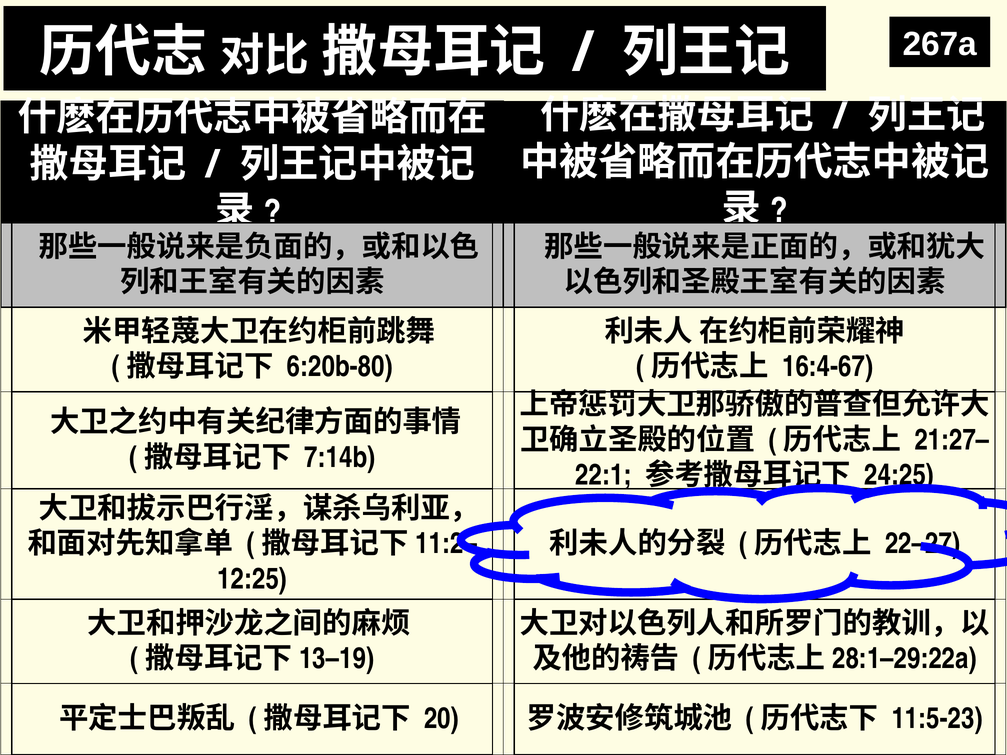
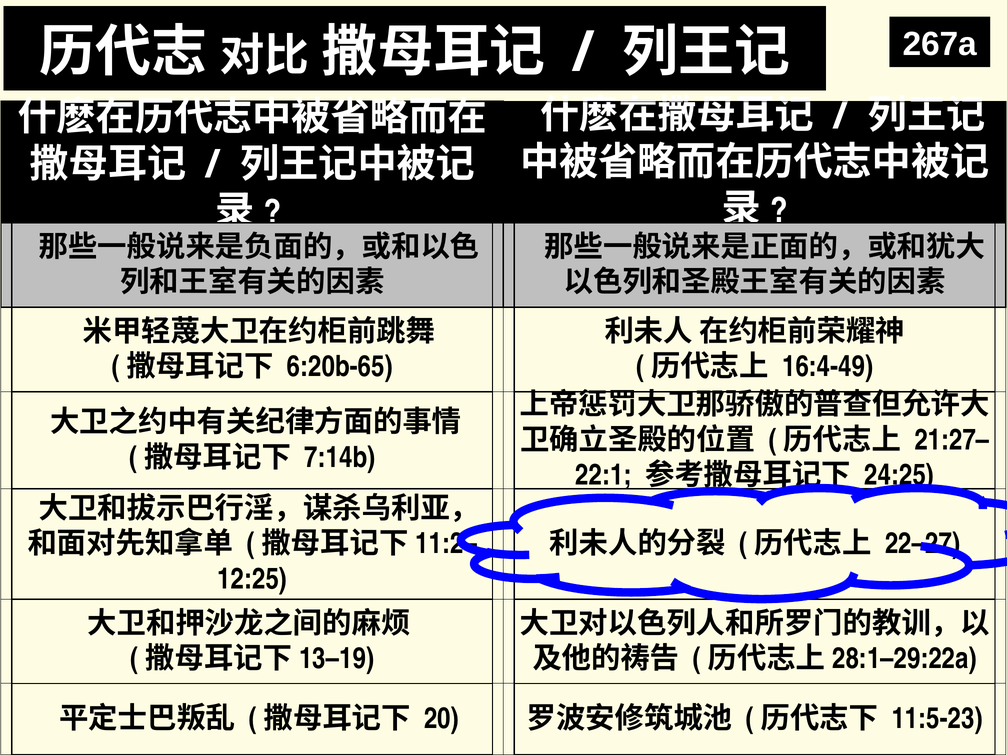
6:20b-80: 6:20b-80 -> 6:20b-65
16:4-67: 16:4-67 -> 16:4-49
